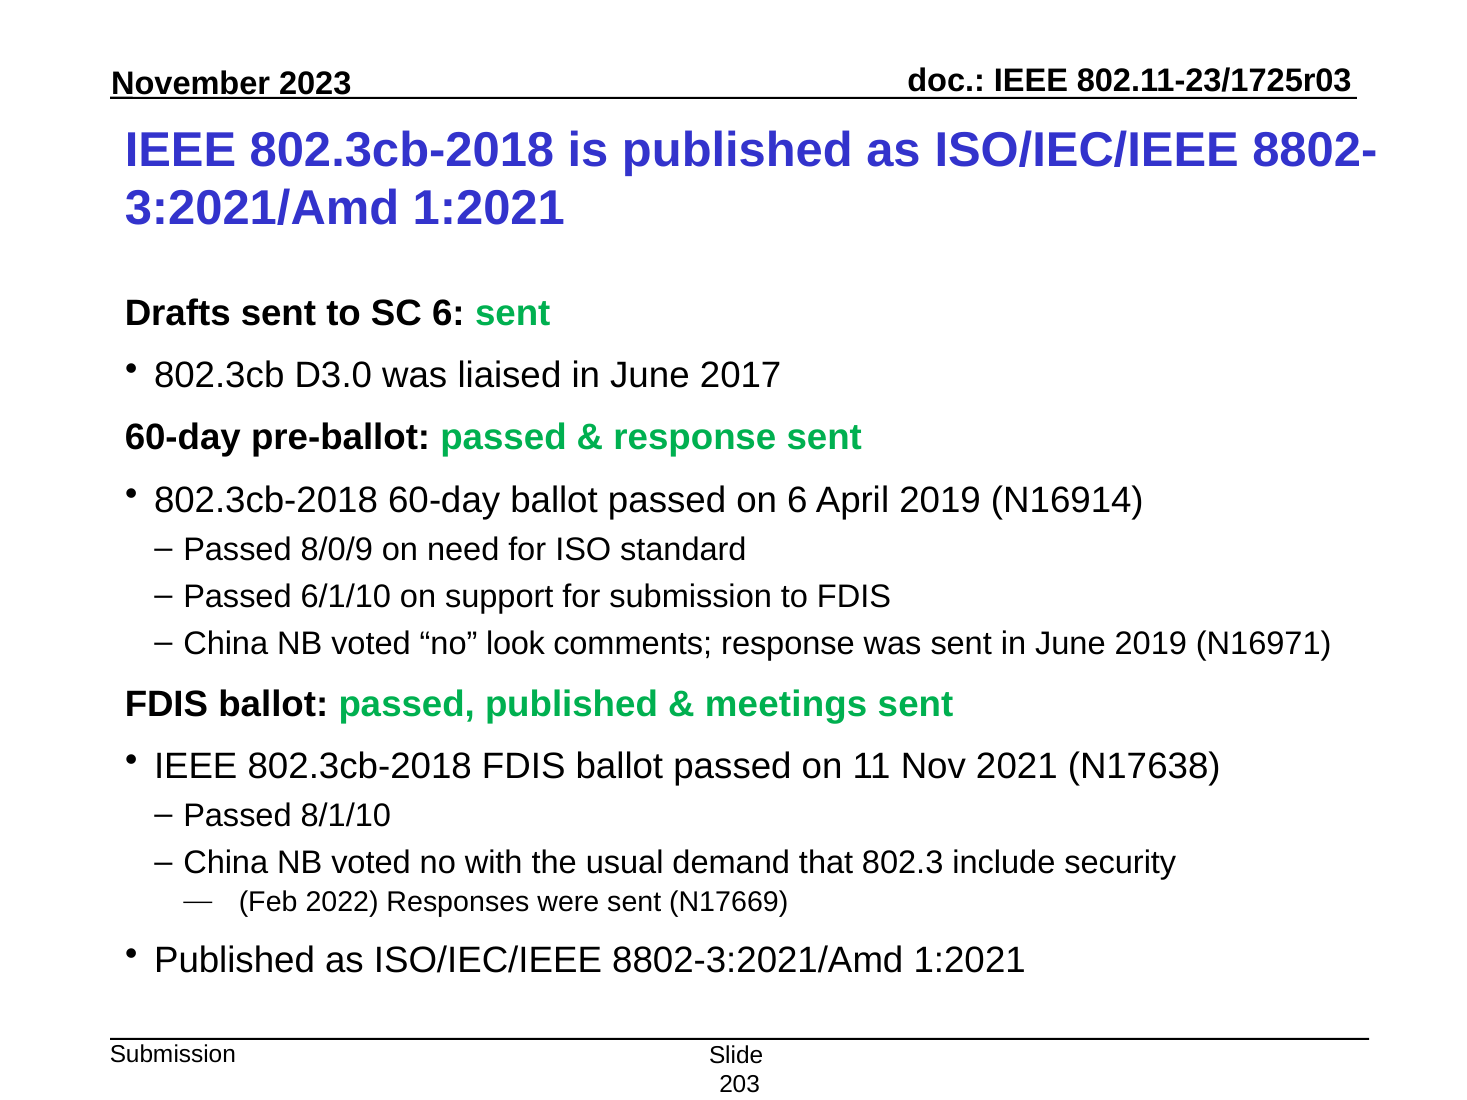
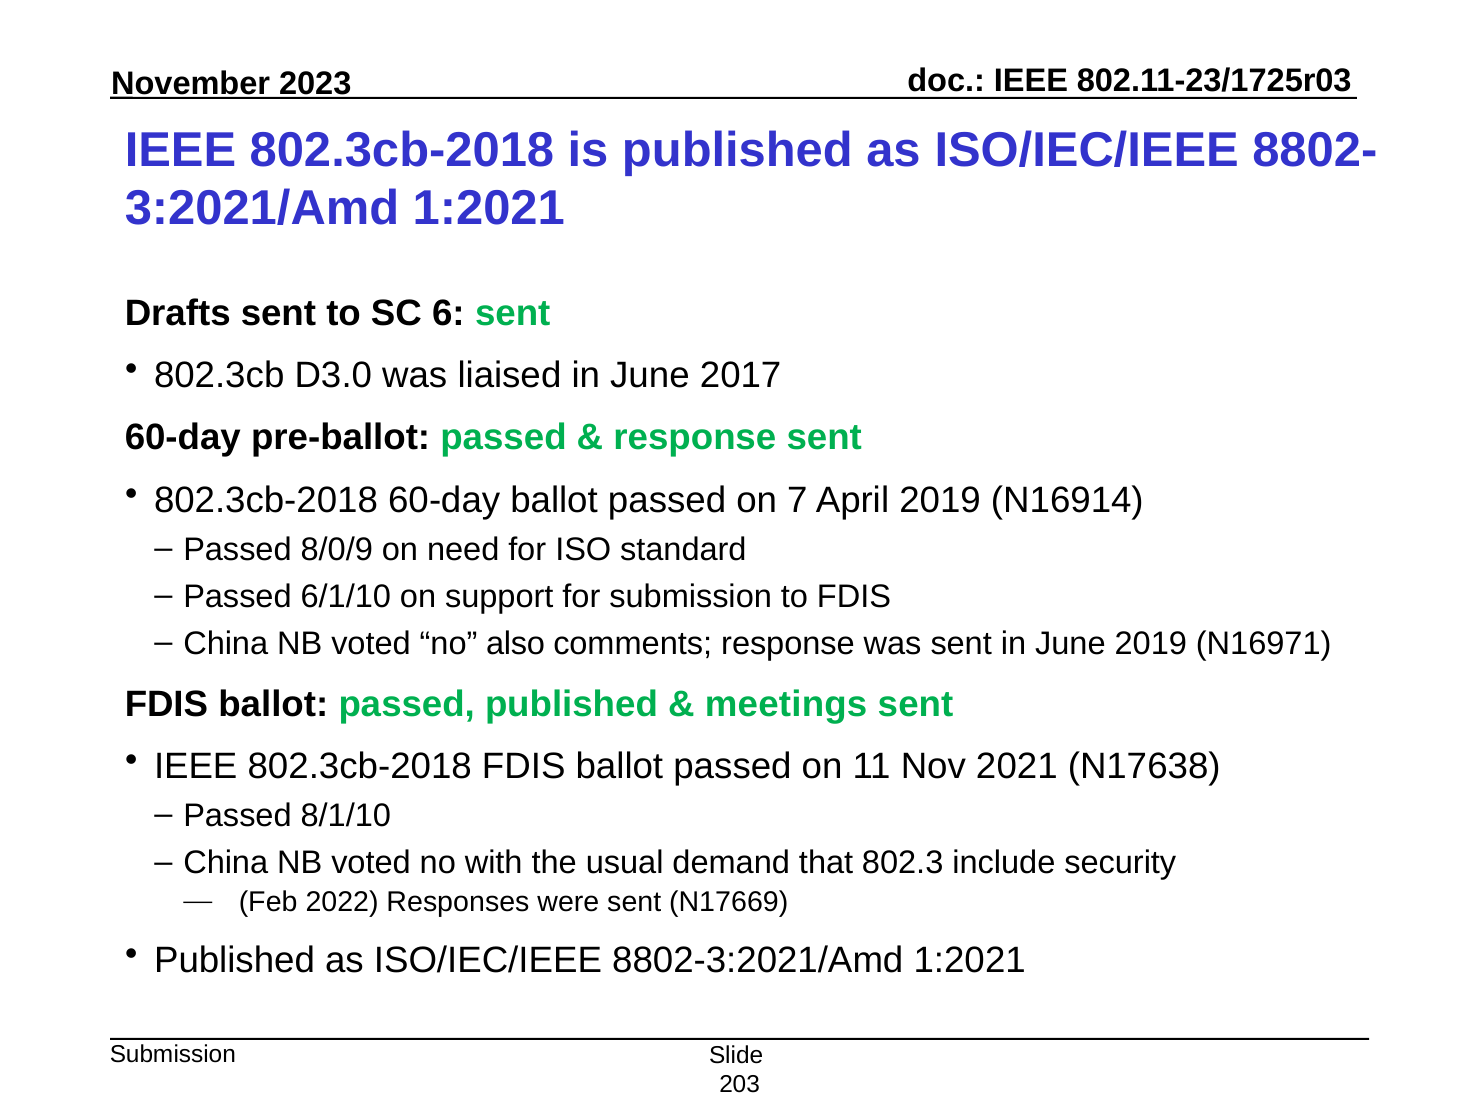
on 6: 6 -> 7
look: look -> also
